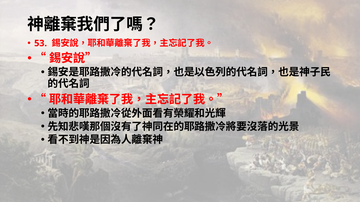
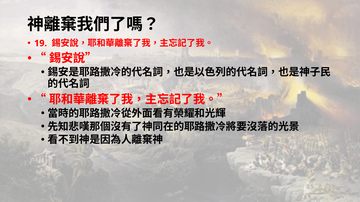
53: 53 -> 19
